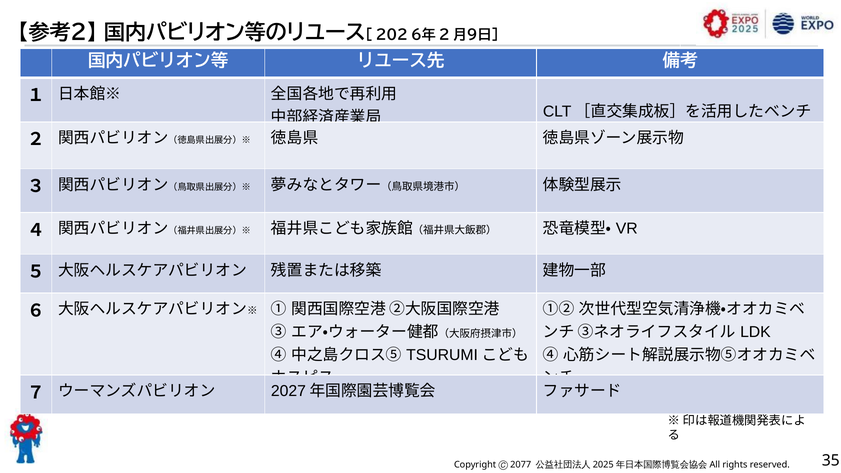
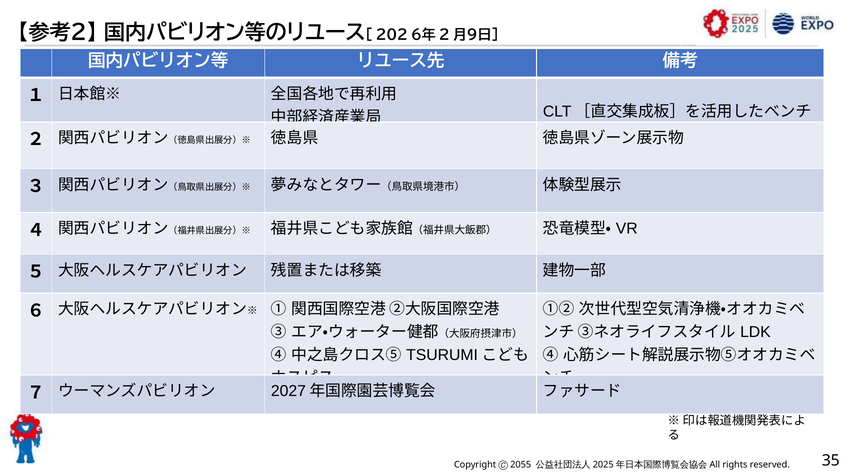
2077: 2077 -> 2055
